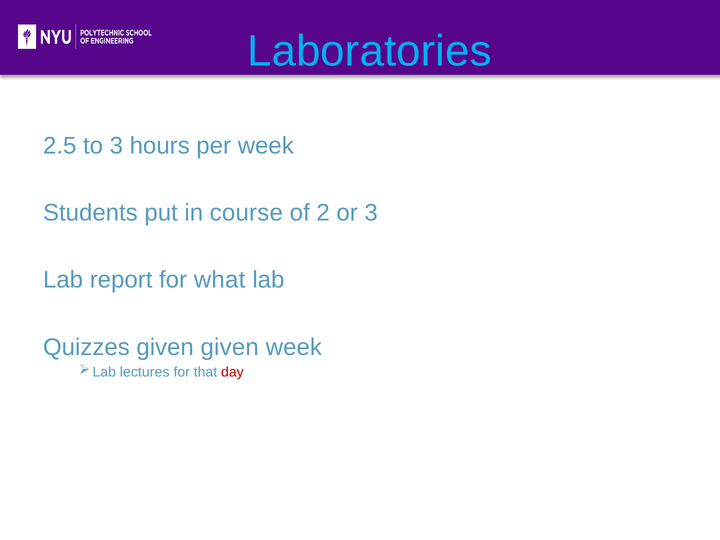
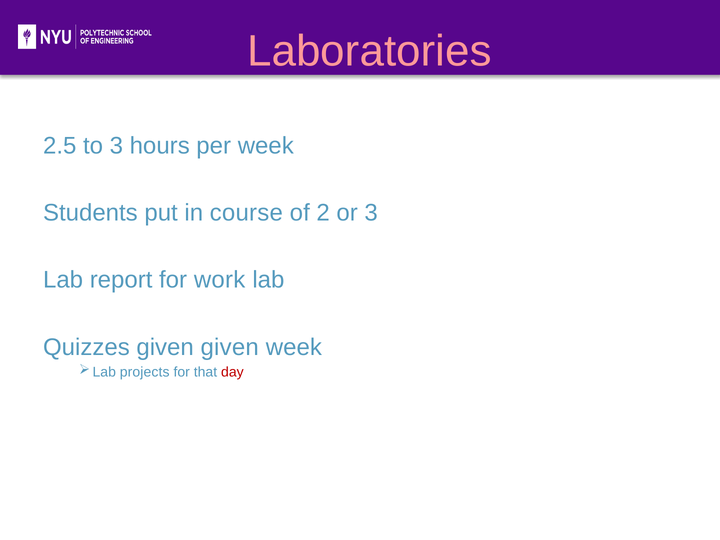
Laboratories colour: light blue -> pink
what: what -> work
lectures: lectures -> projects
